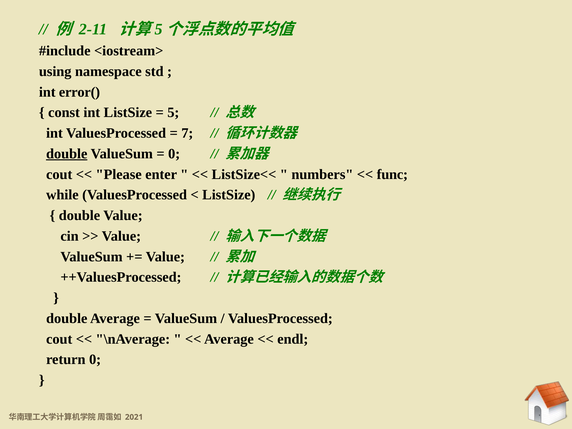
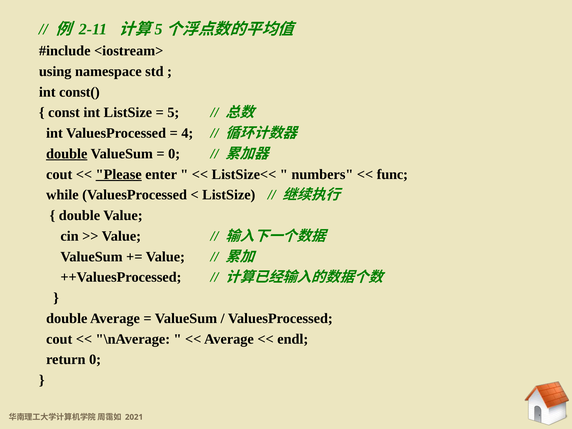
error(: error( -> const(
7: 7 -> 4
Please underline: none -> present
